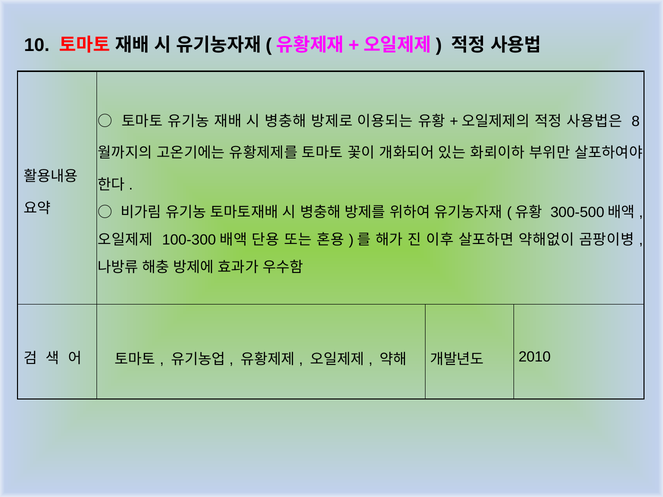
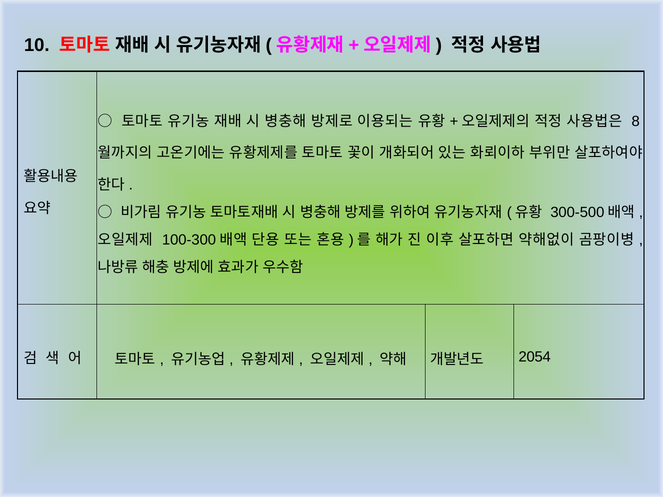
2010: 2010 -> 2054
